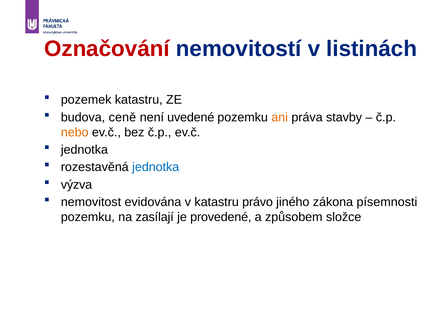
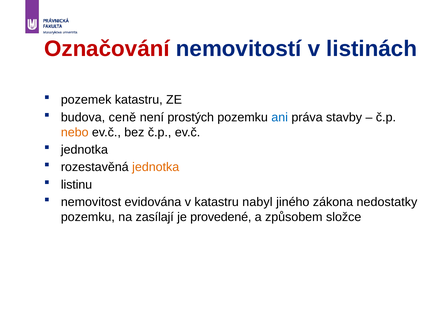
uvedené: uvedené -> prostých
ani colour: orange -> blue
jednotka at (156, 167) colour: blue -> orange
výzva: výzva -> listinu
právo: právo -> nabyl
písemnosti: písemnosti -> nedostatky
